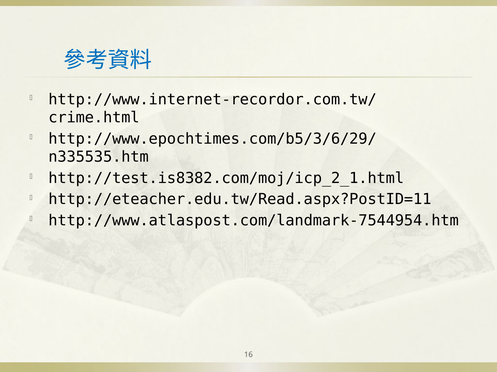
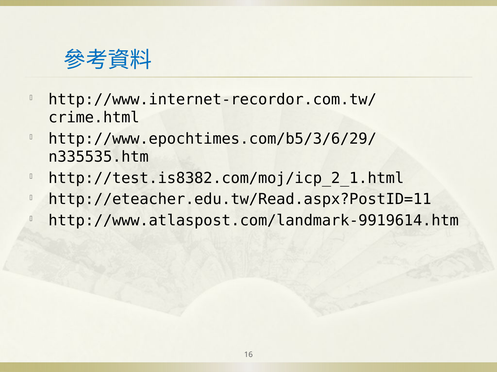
http://www.atlaspost.com/landmark-7544954.htm: http://www.atlaspost.com/landmark-7544954.htm -> http://www.atlaspost.com/landmark-9919614.htm
